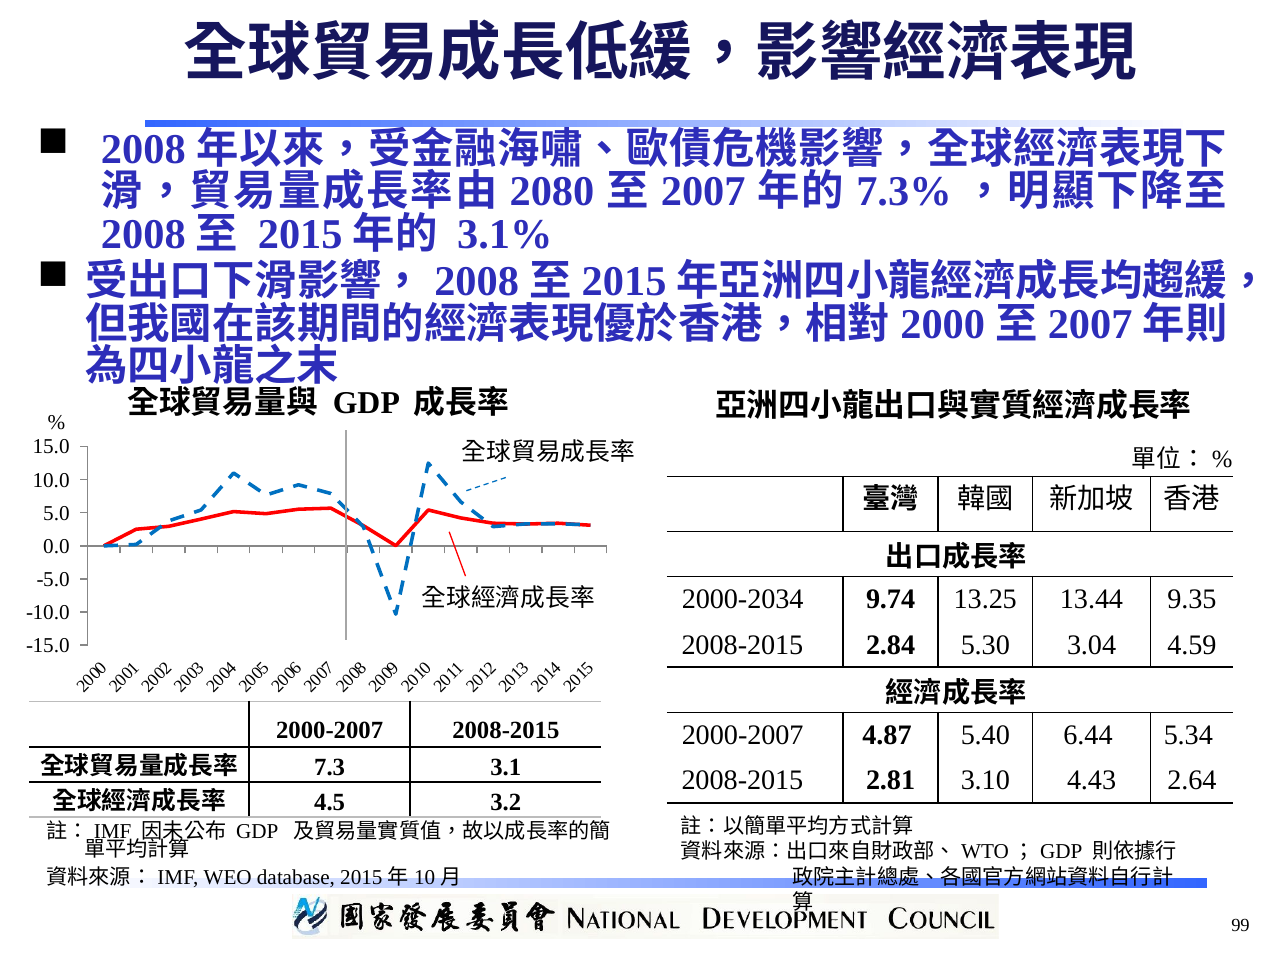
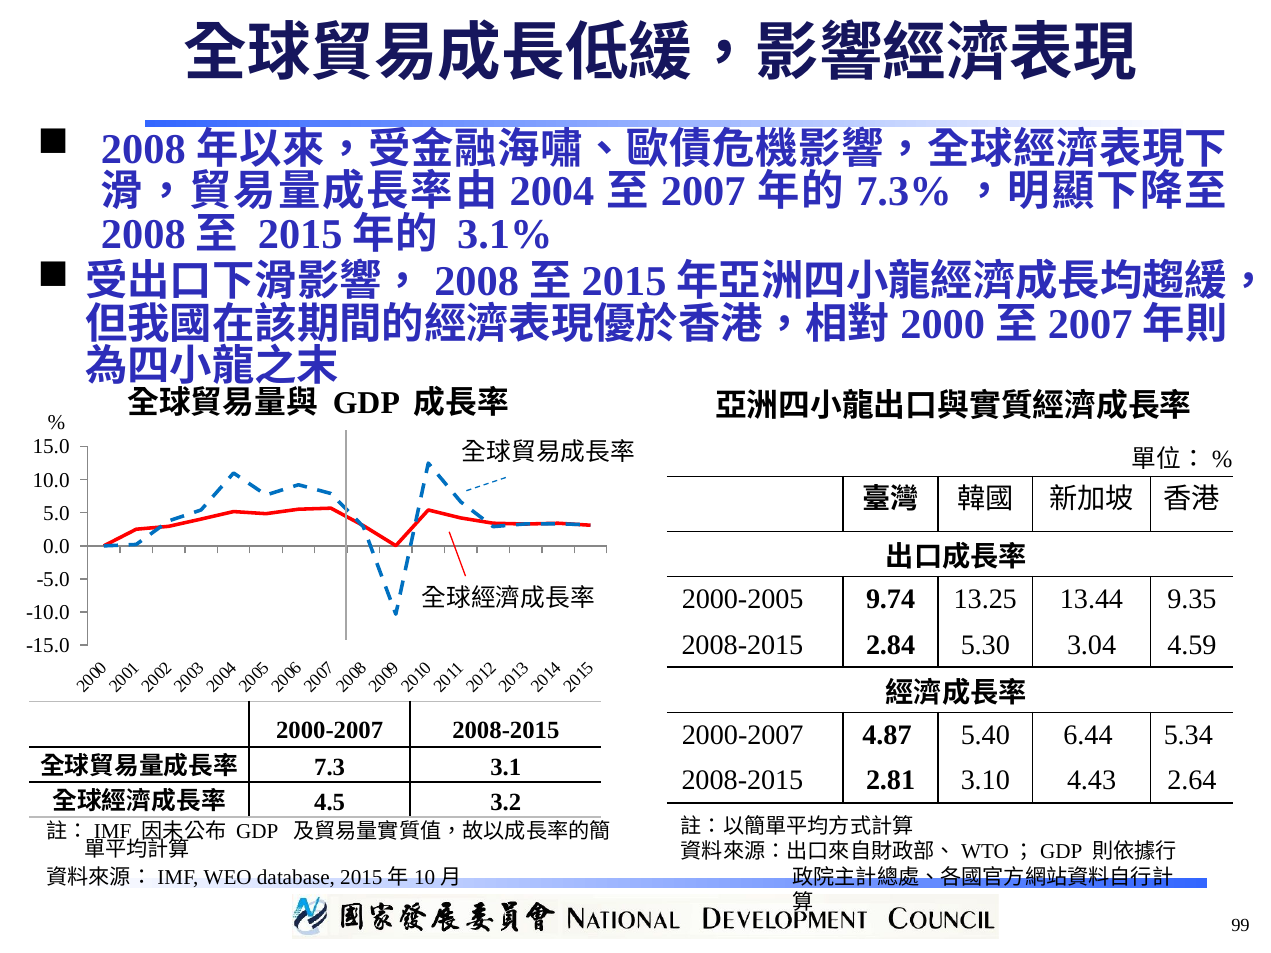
2080: 2080 -> 2004
2000-2034: 2000-2034 -> 2000-2005
